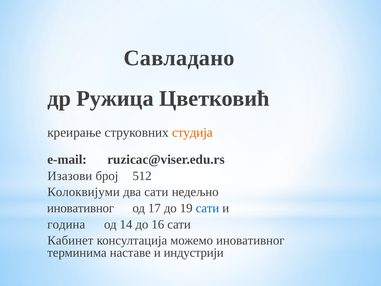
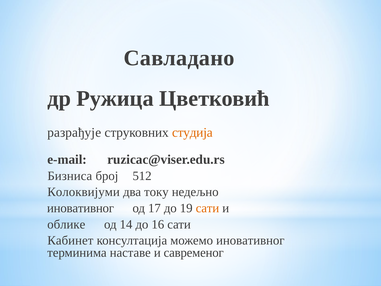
креирање: креирање -> разрађује
Изазови: Изазови -> Бизниса
два сати: сати -> току
сати at (207, 208) colour: blue -> orange
година: година -> облике
индустрији: индустрији -> савременог
